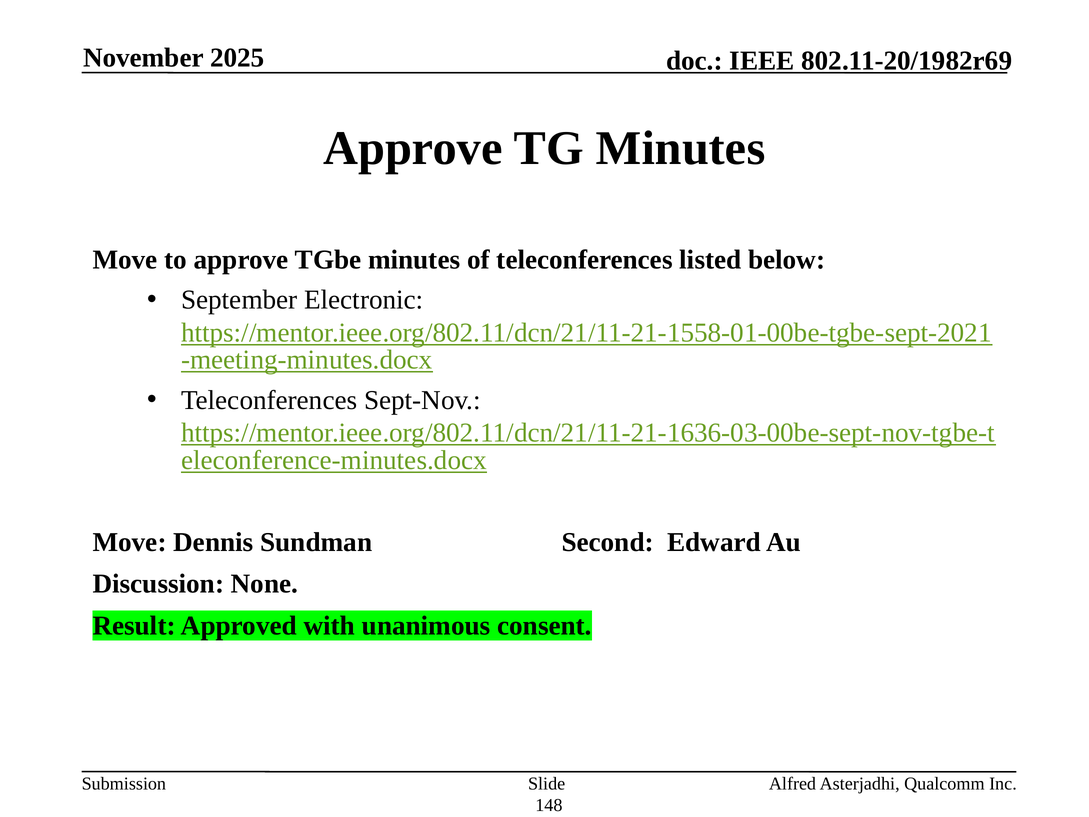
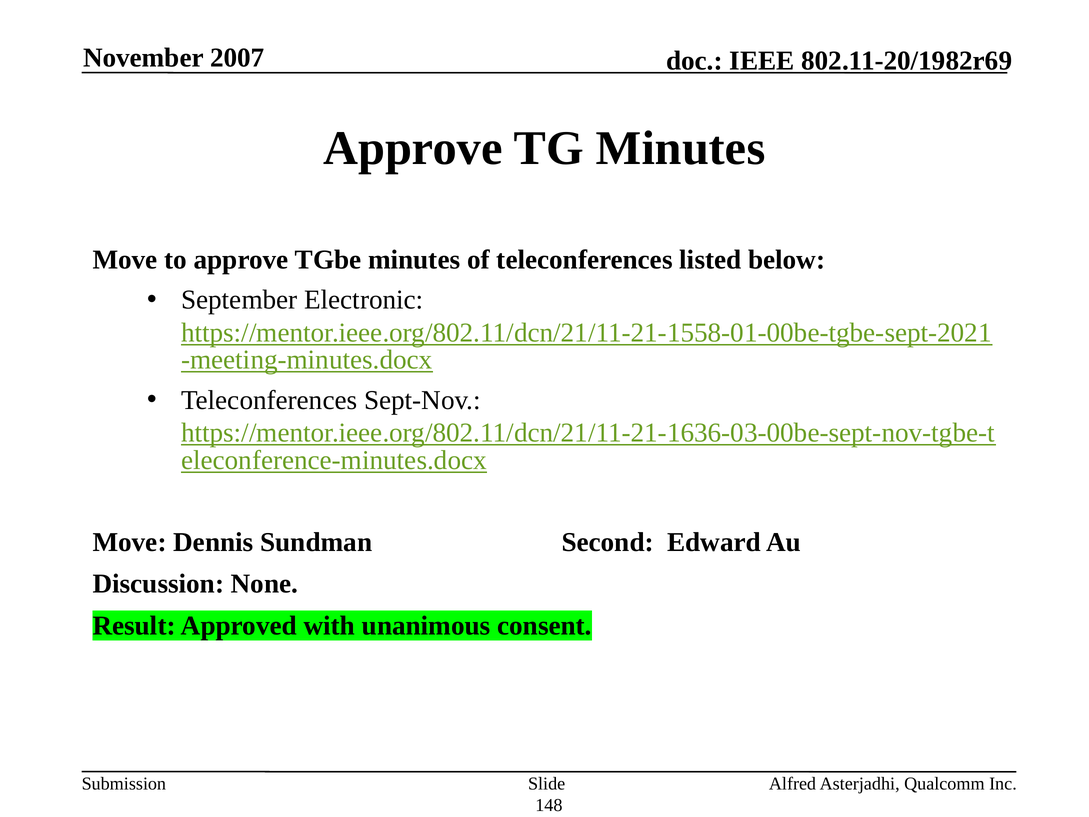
2025: 2025 -> 2007
